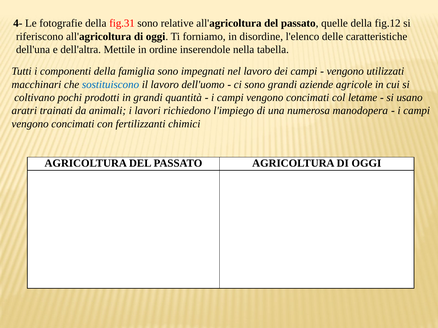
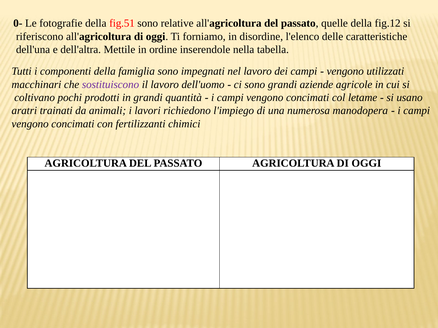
4-: 4- -> 0-
fig.31: fig.31 -> fig.51
sostituiscono colour: blue -> purple
